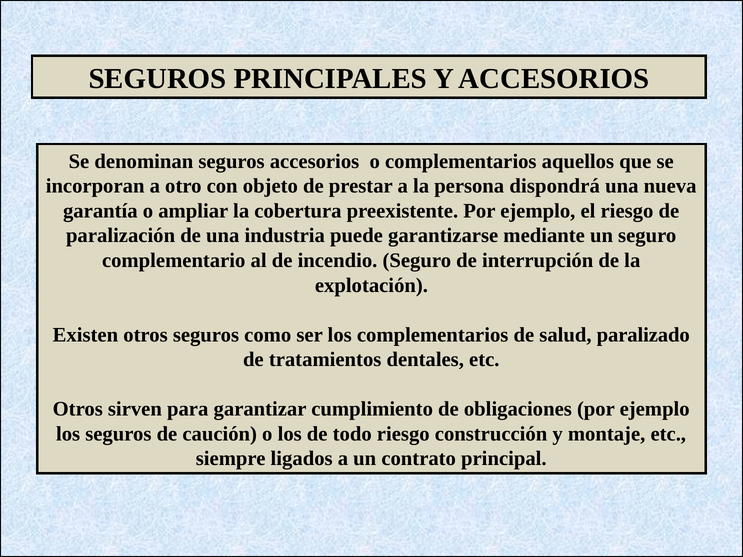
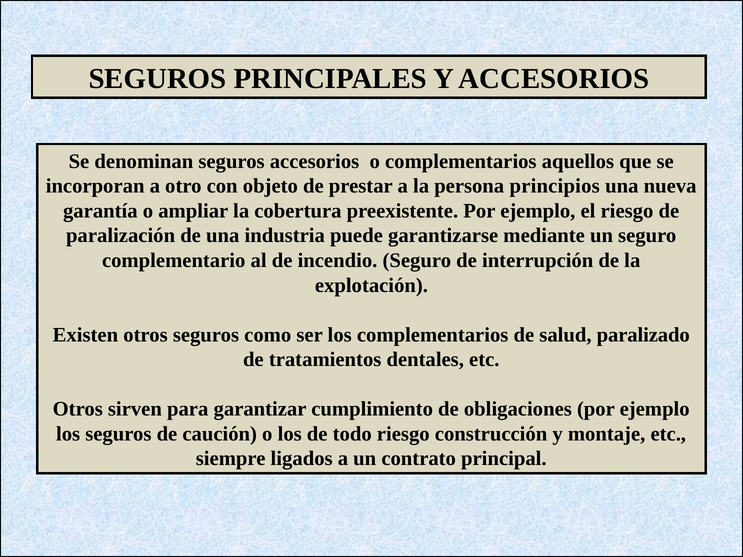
dispondrá: dispondrá -> principios
